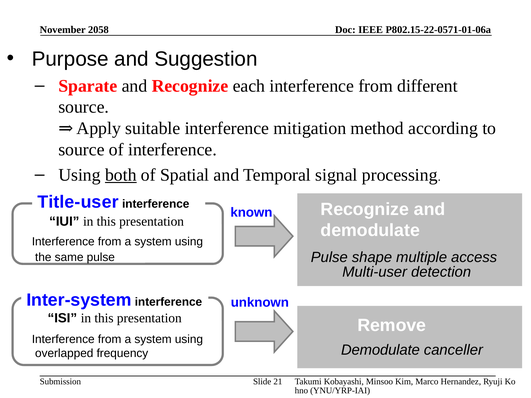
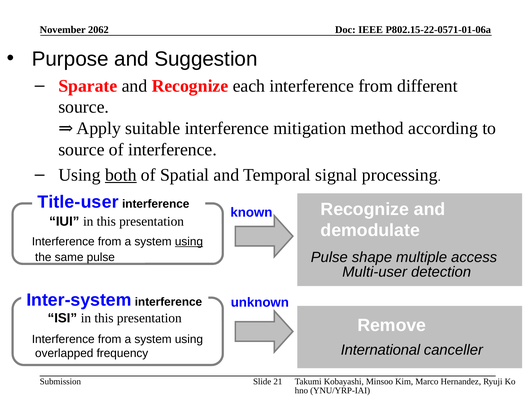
2058: 2058 -> 2062
using at (189, 242) underline: none -> present
Demodulate at (380, 350): Demodulate -> International
